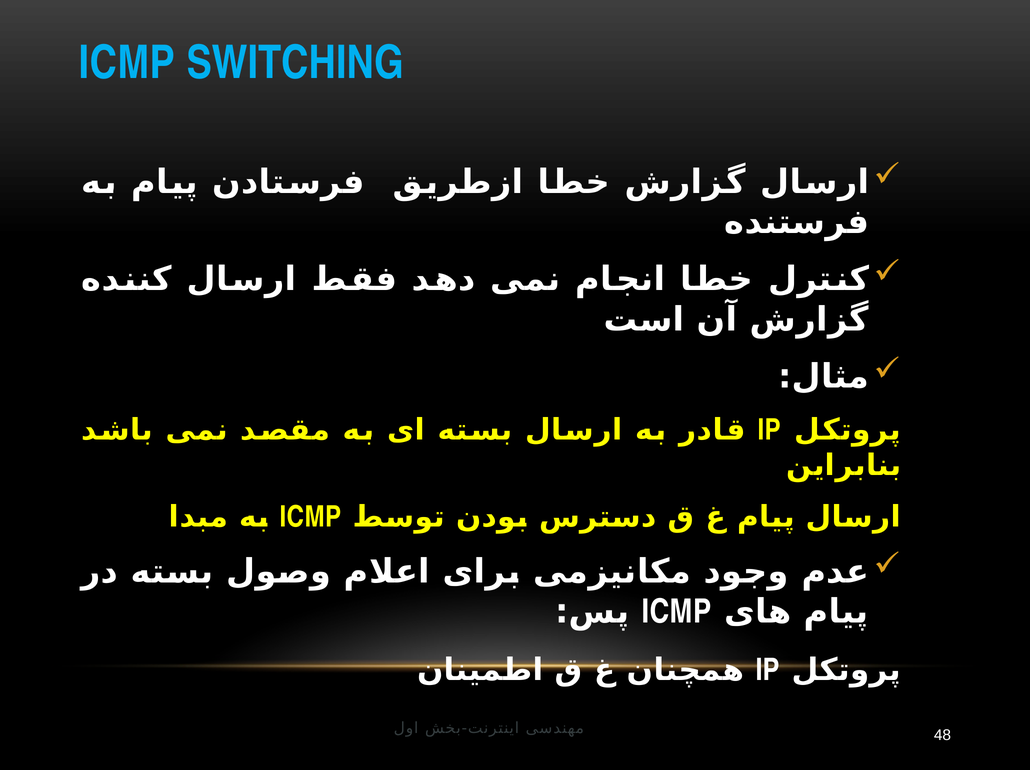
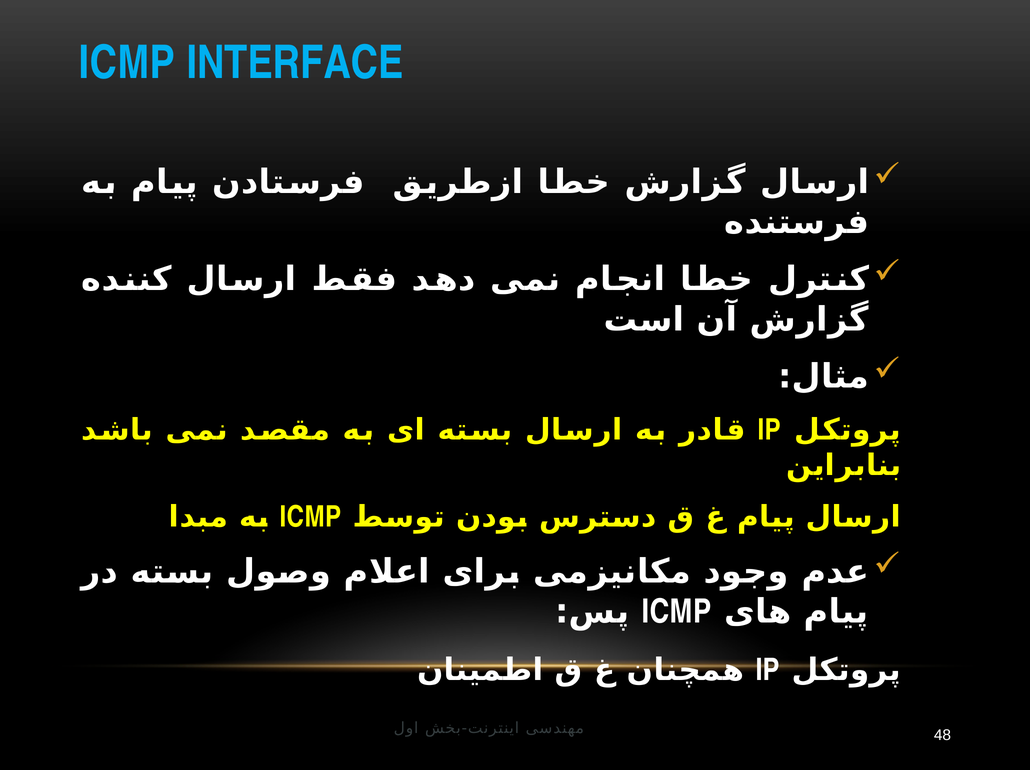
SWITCHING: SWITCHING -> INTERFACE
